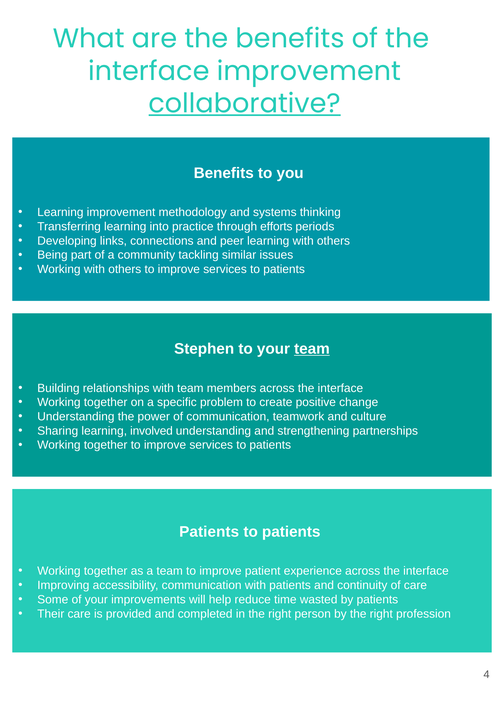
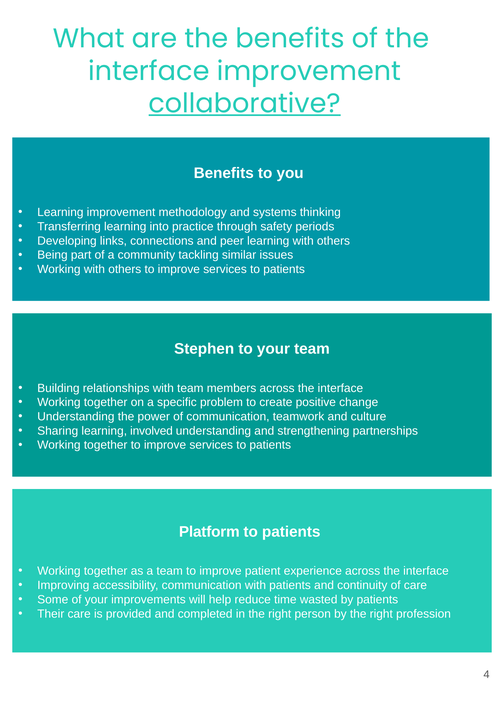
efforts: efforts -> safety
team at (312, 349) underline: present -> none
Patients at (209, 532): Patients -> Platform
